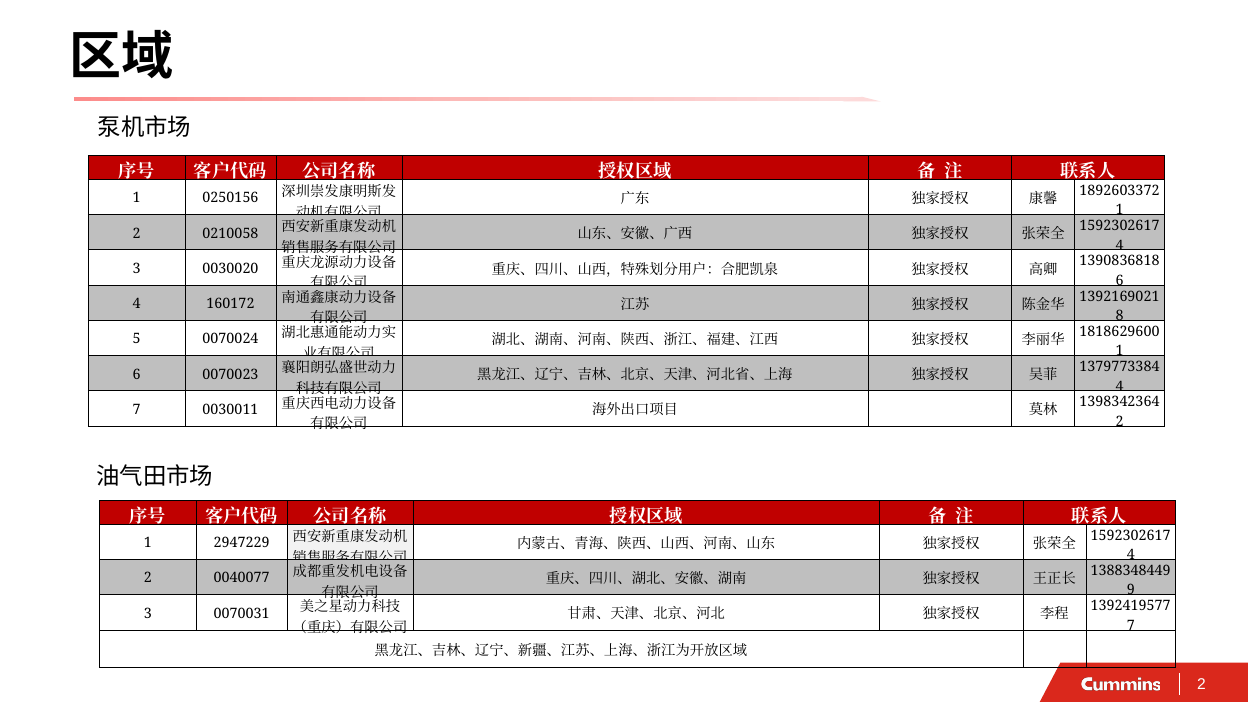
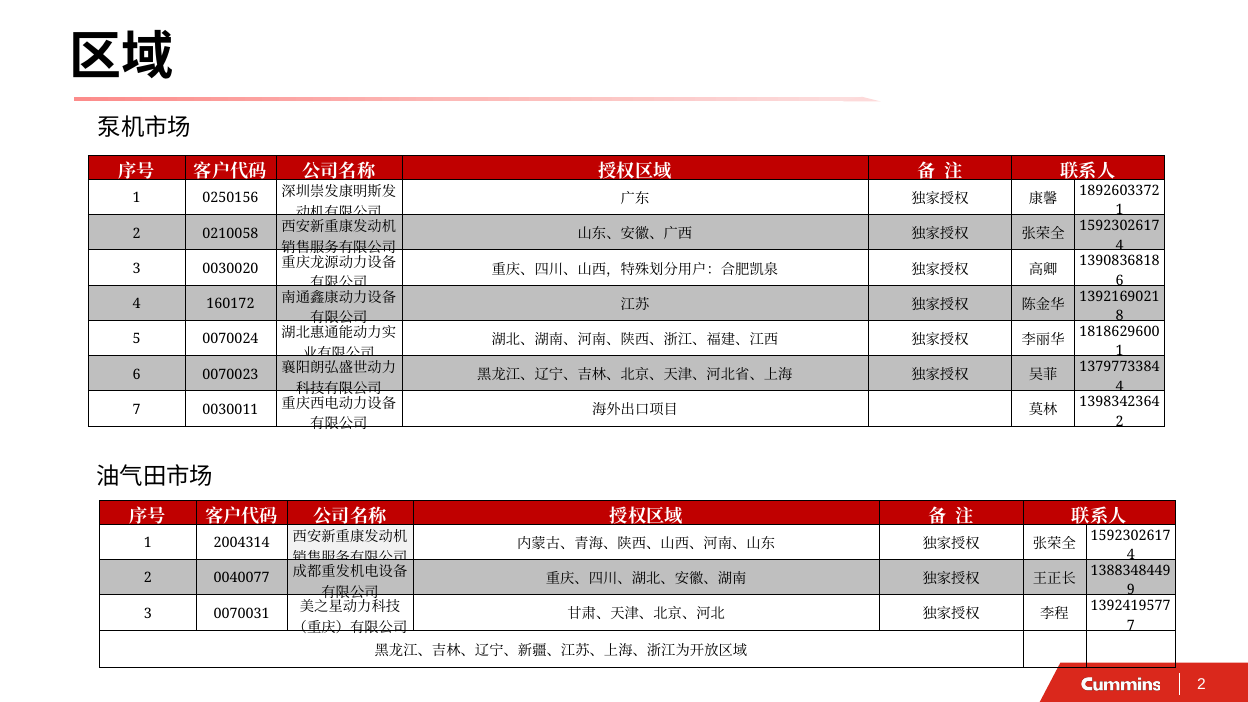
2947229: 2947229 -> 2004314
